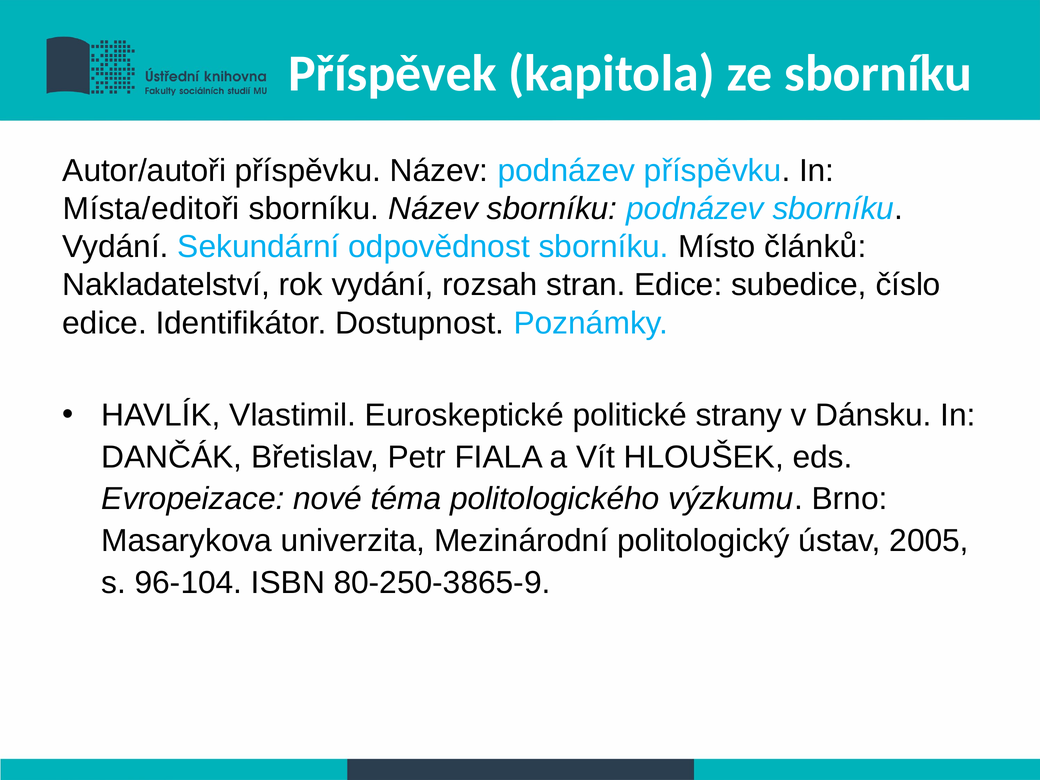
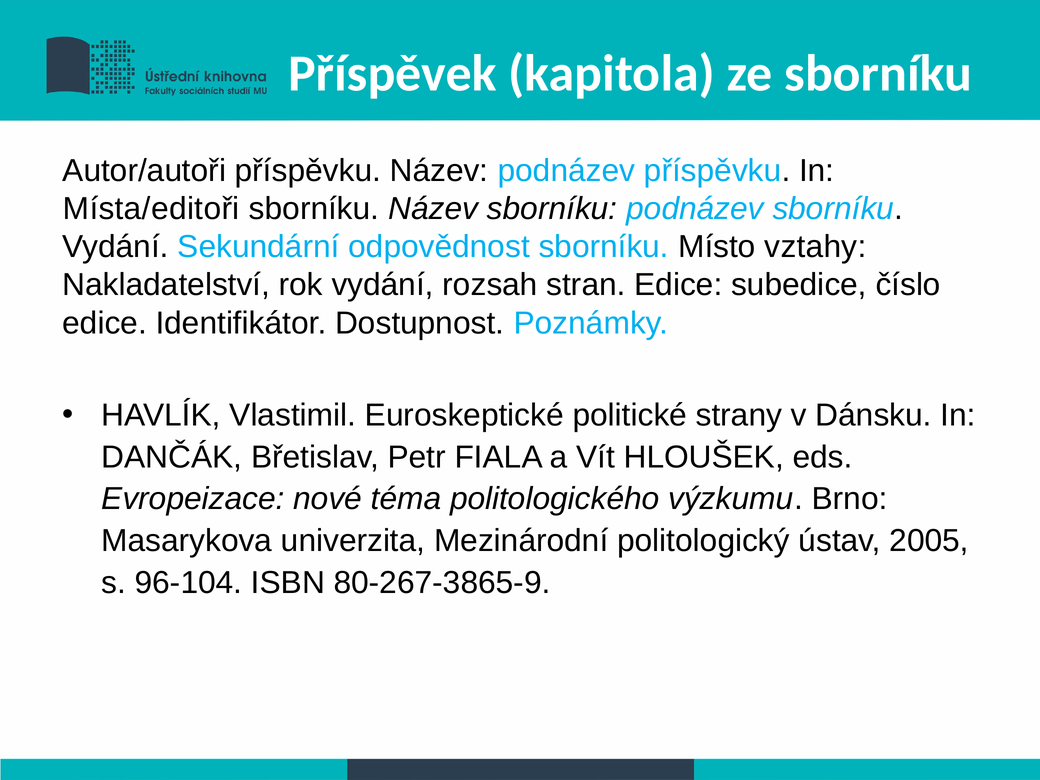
článků: článků -> vztahy
80-250-3865-9: 80-250-3865-9 -> 80-267-3865-9
